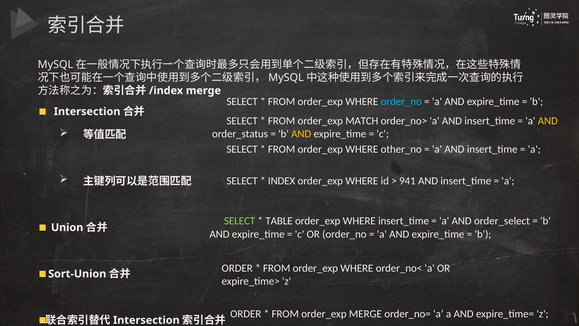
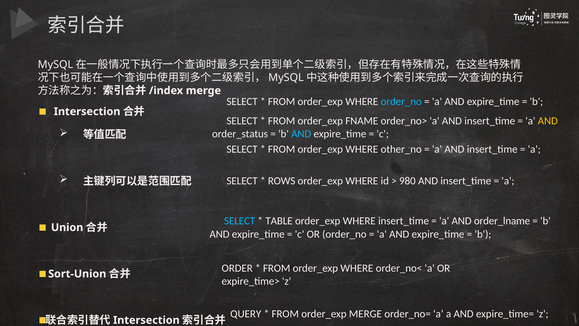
MATCH: MATCH -> FNAME
AND at (301, 134) colour: yellow -> light blue
INDEX: INDEX -> ROWS
941: 941 -> 980
SELECT at (240, 221) colour: light green -> light blue
order_select: order_select -> order_lname
ORDER at (246, 314): ORDER -> QUERY
